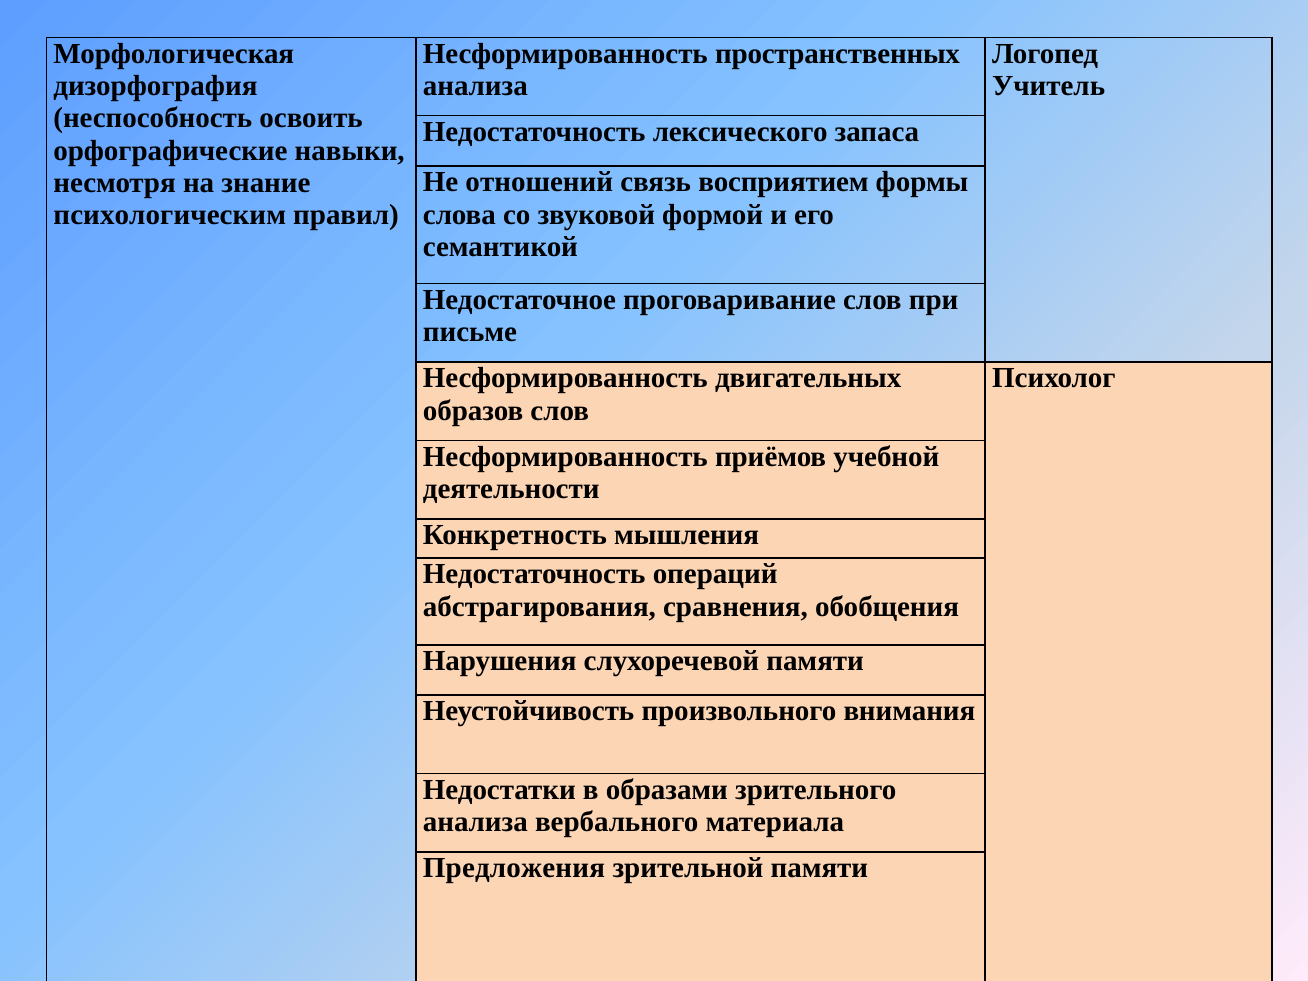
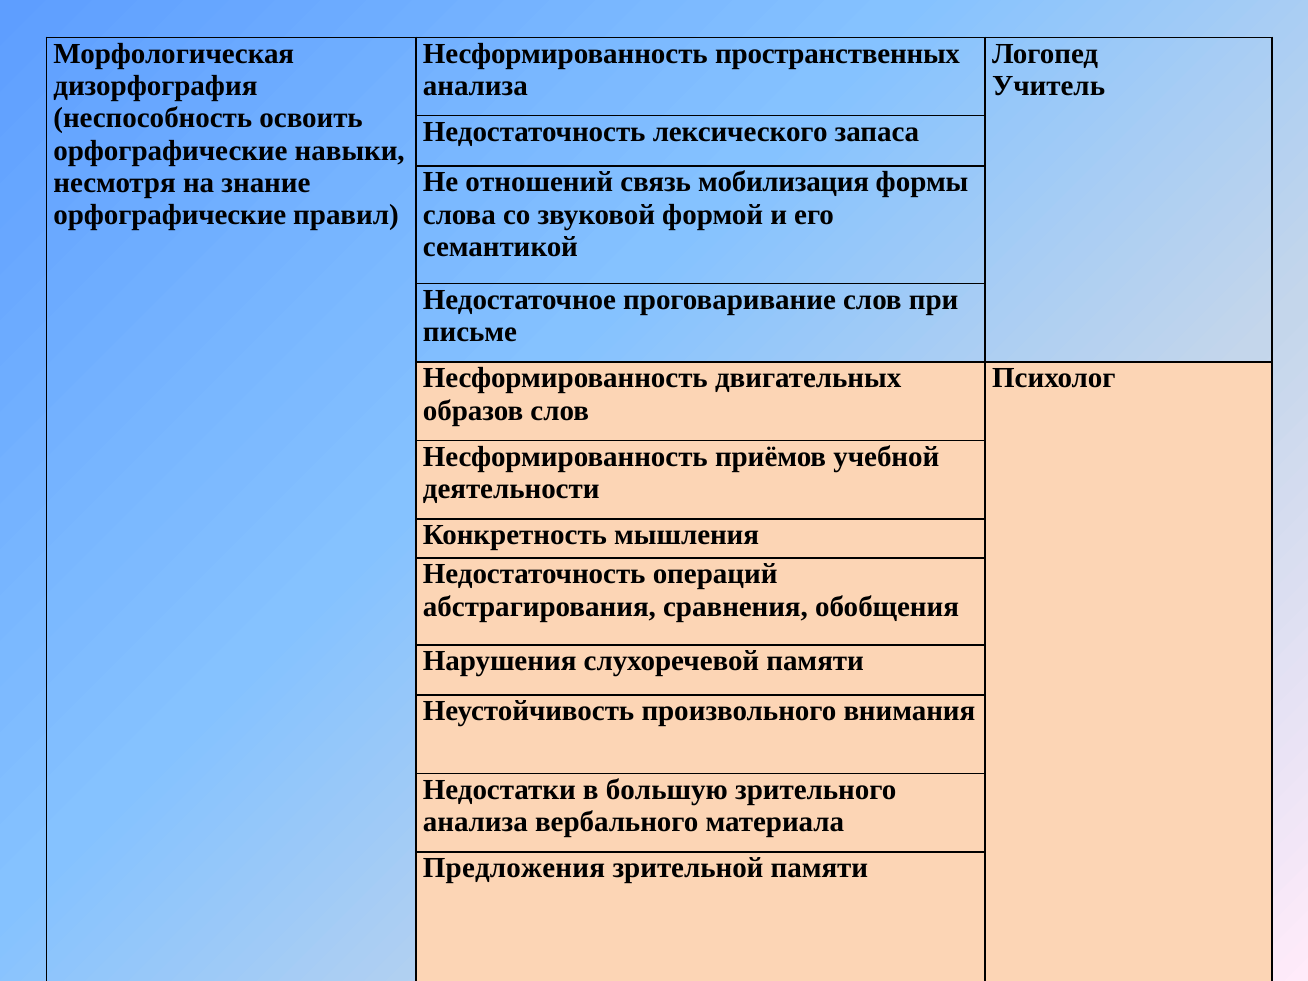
восприятием: восприятием -> мобилизация
психологическим at (170, 215): психологическим -> орфографические
образами: образами -> большую
